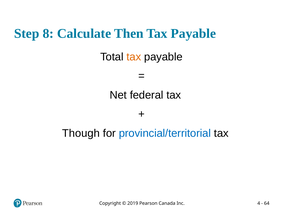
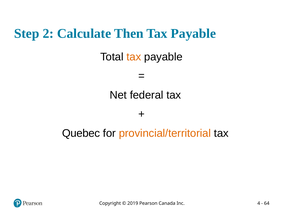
8: 8 -> 2
Though: Though -> Quebec
provincial/territorial colour: blue -> orange
